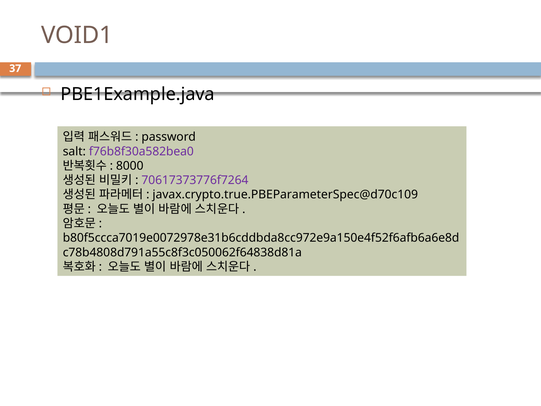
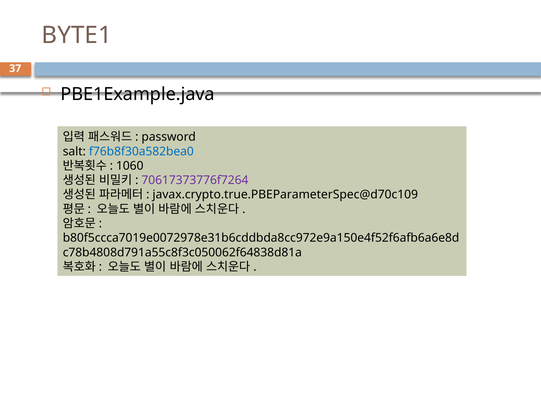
VOID1: VOID1 -> BYTE1
f76b8f30a582bea0 colour: purple -> blue
8000: 8000 -> 1060
